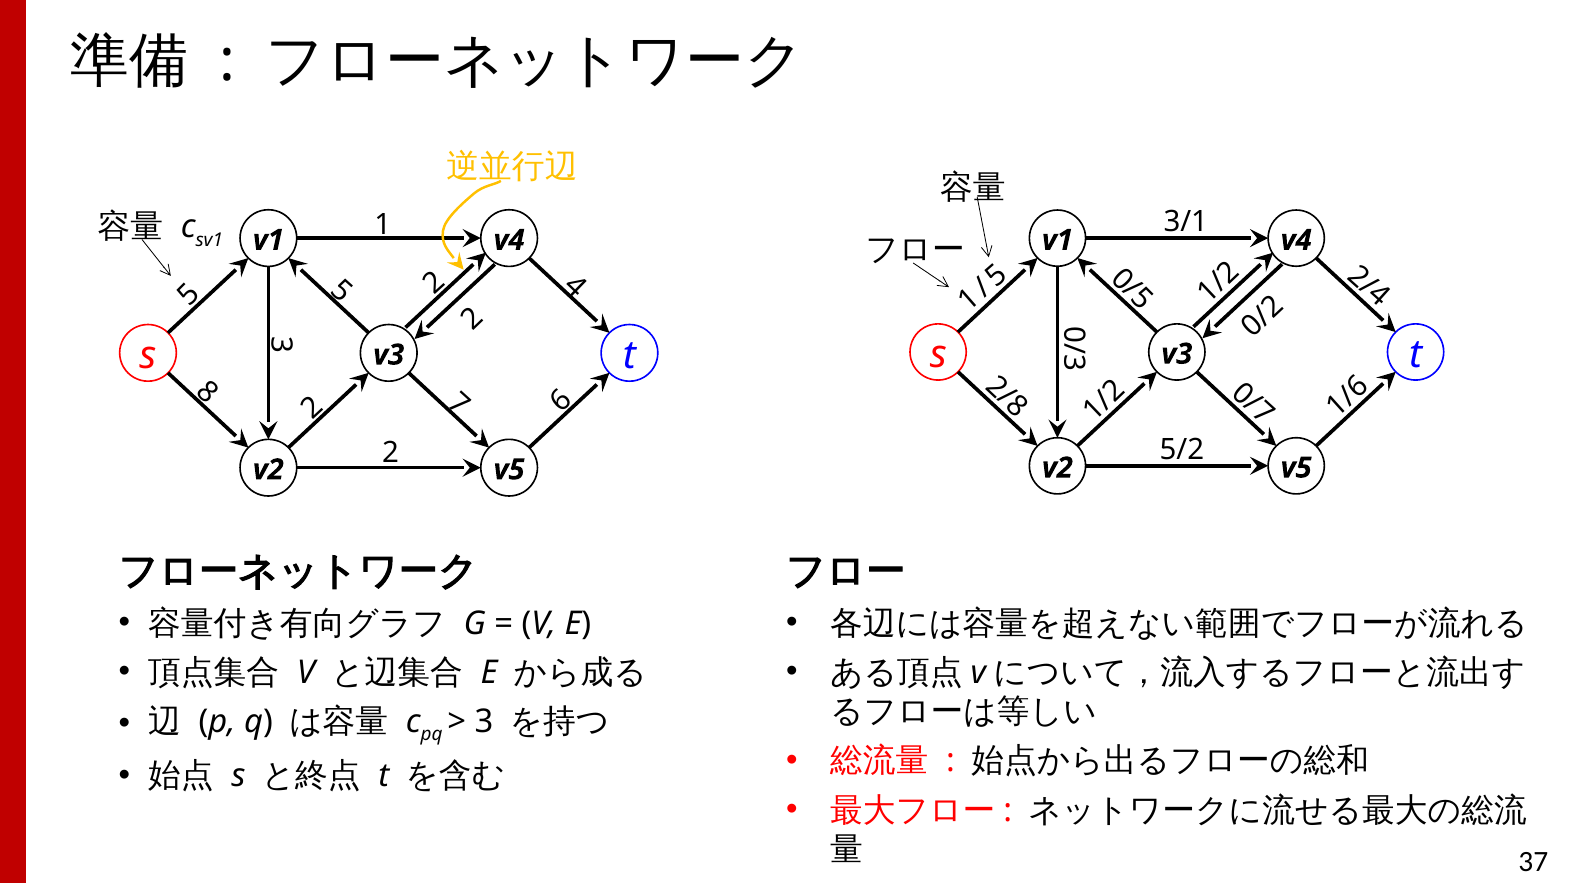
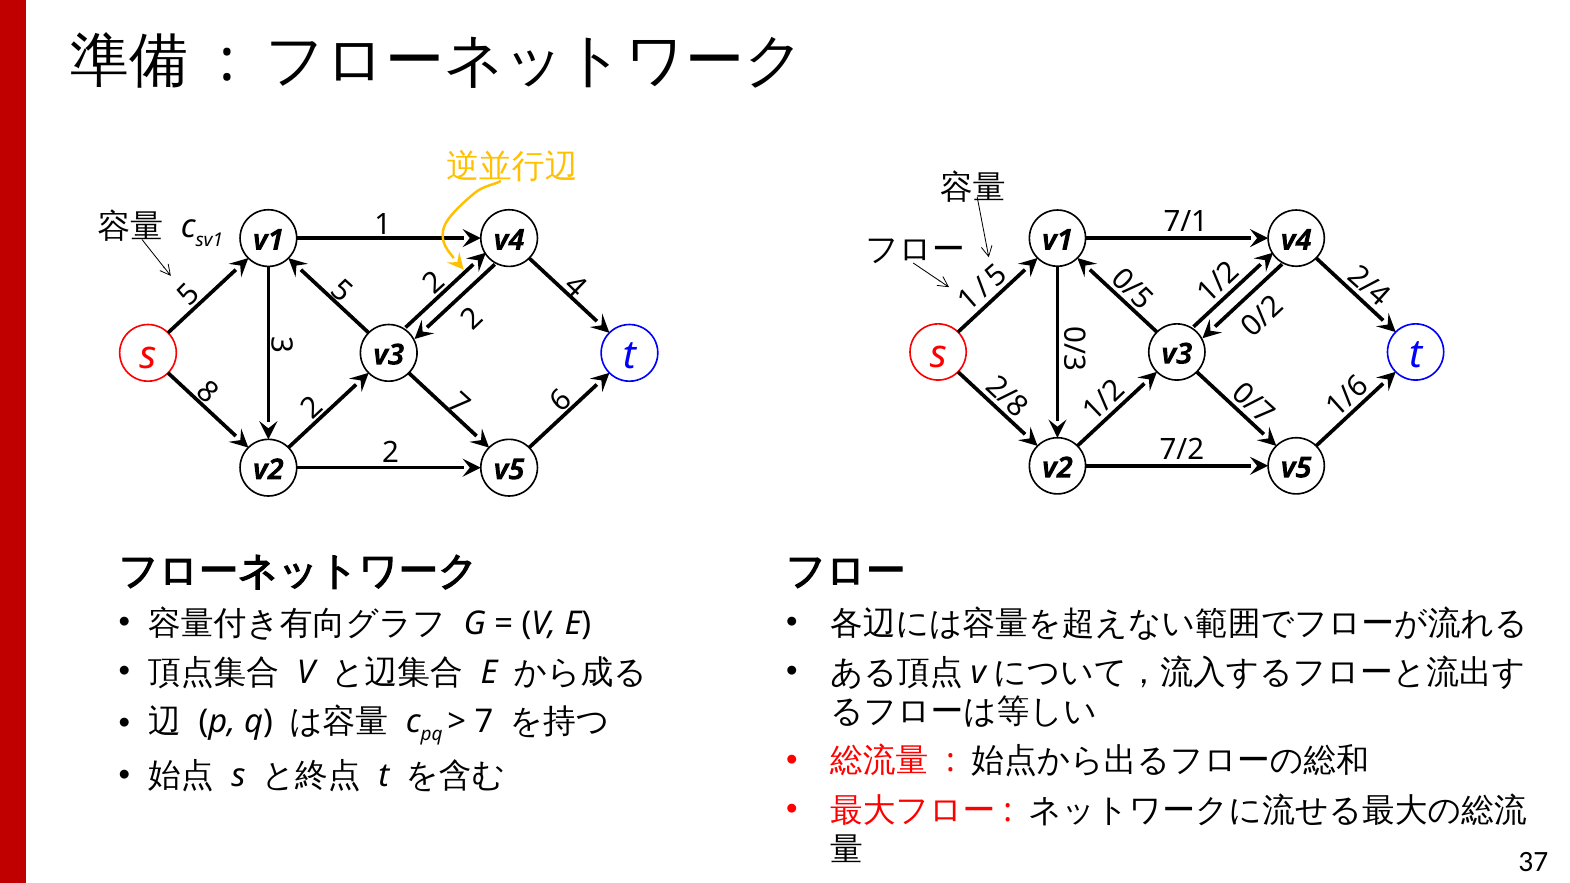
3/1: 3/1 -> 7/1
5/2: 5/2 -> 7/2
3 at (484, 722): 3 -> 7
